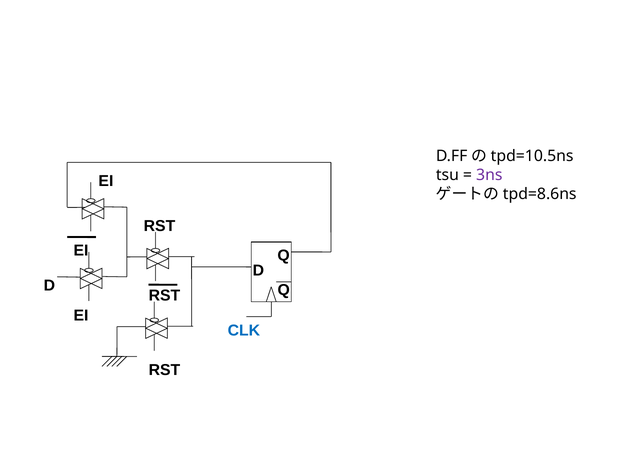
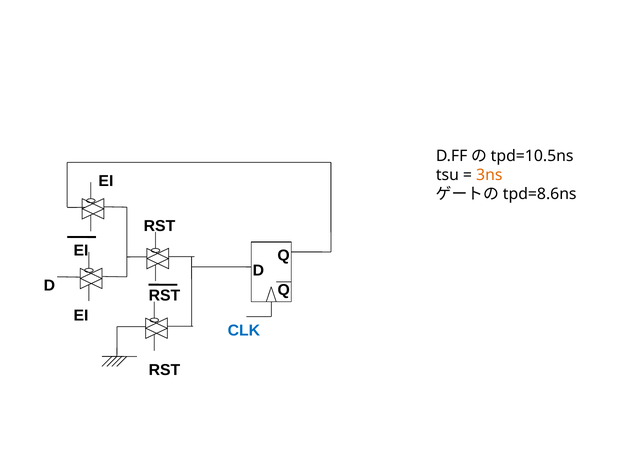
3ns colour: purple -> orange
